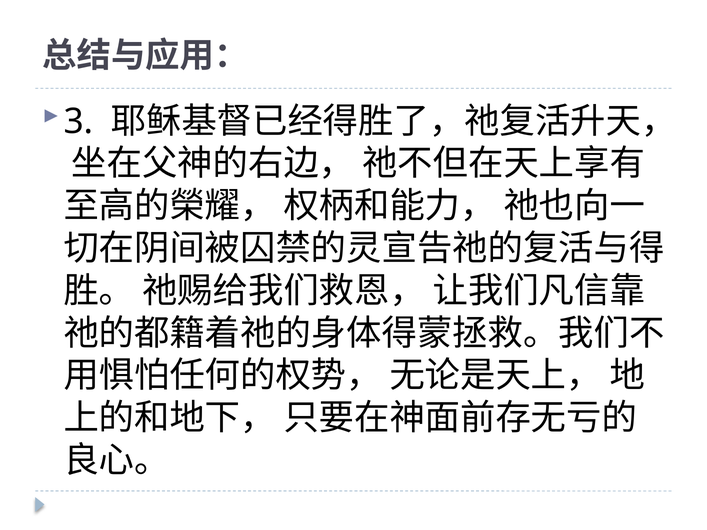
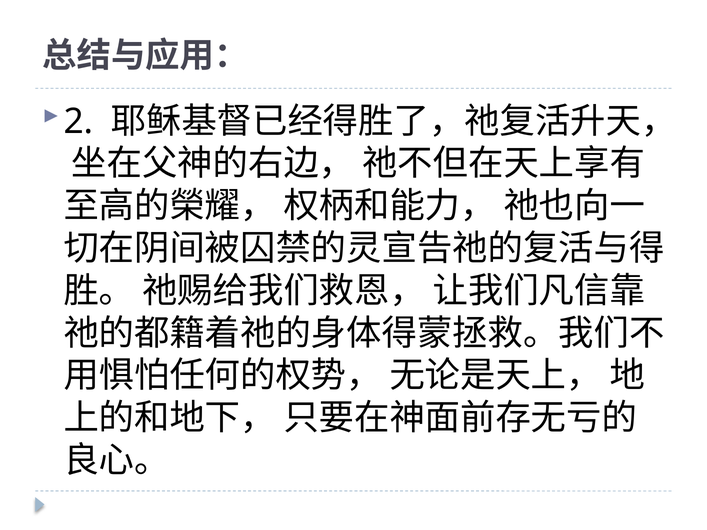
3: 3 -> 2
